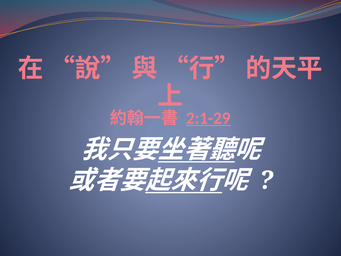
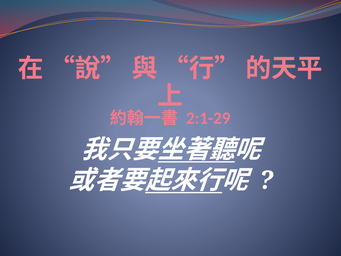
2:1-29 underline: present -> none
